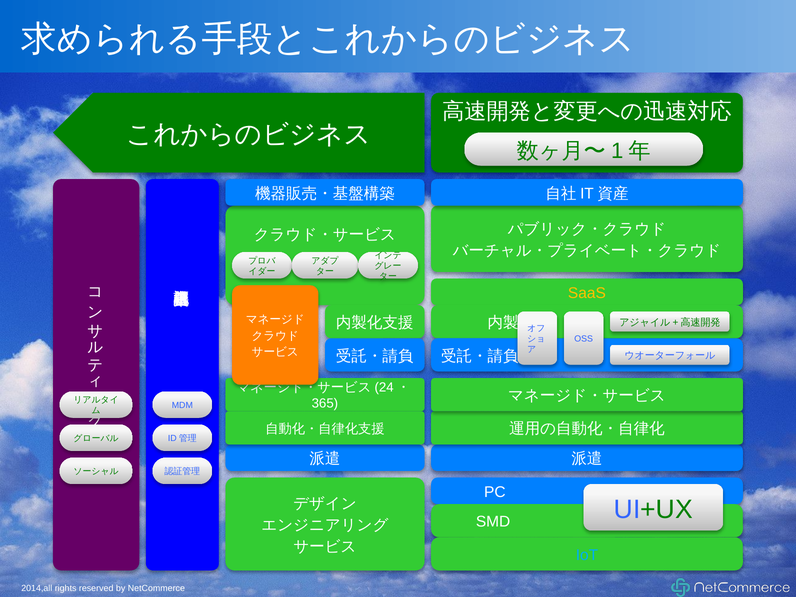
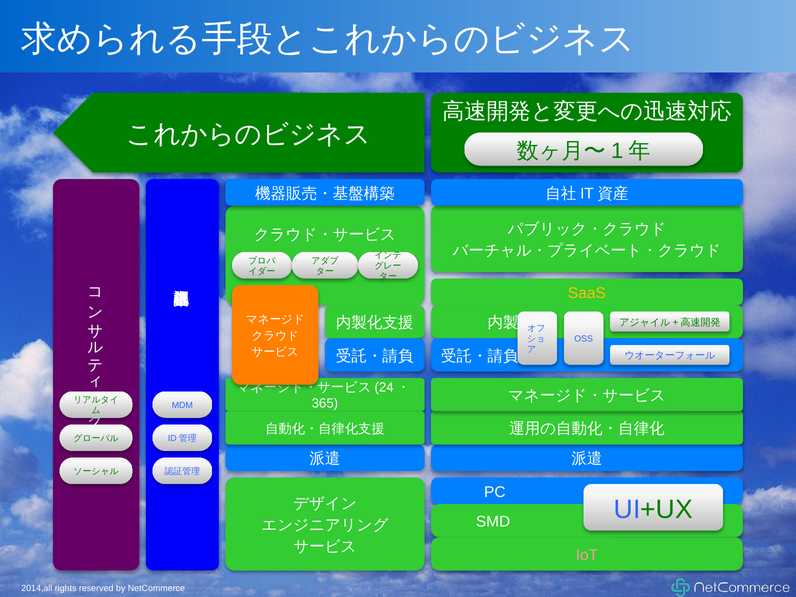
IoT colour: light blue -> pink
